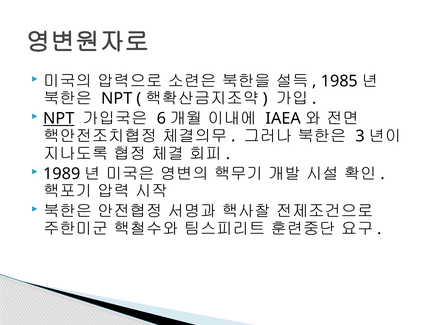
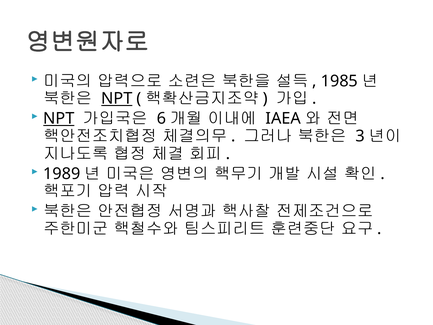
NPT at (117, 99) underline: none -> present
